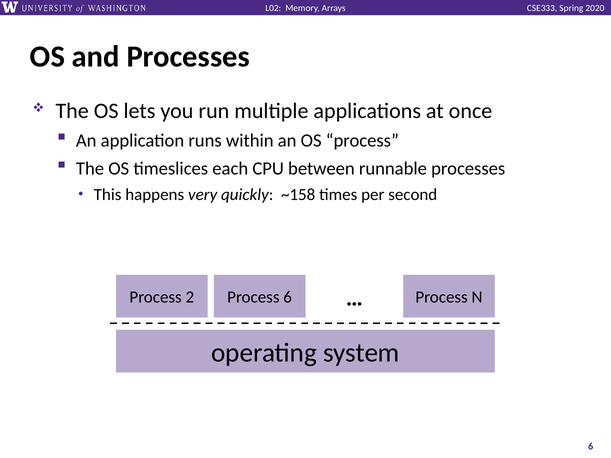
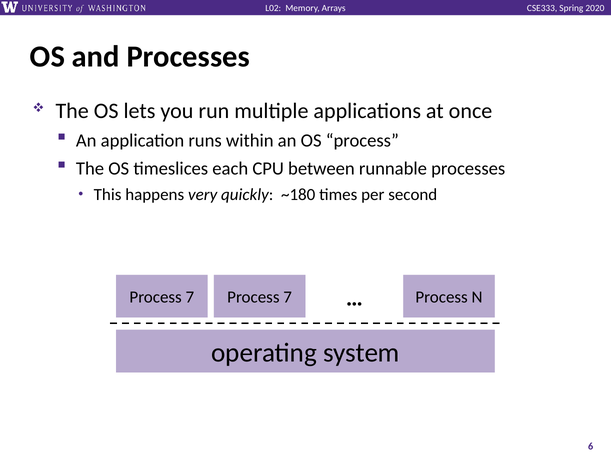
~158: ~158 -> ~180
2 at (190, 297): 2 -> 7
6 at (288, 297): 6 -> 7
